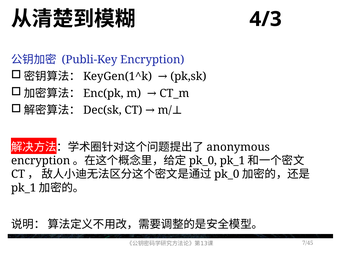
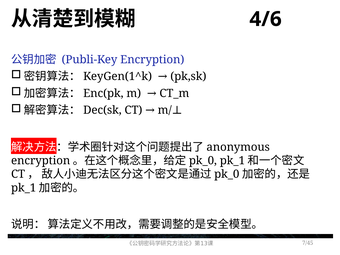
4/3: 4/3 -> 4/6
